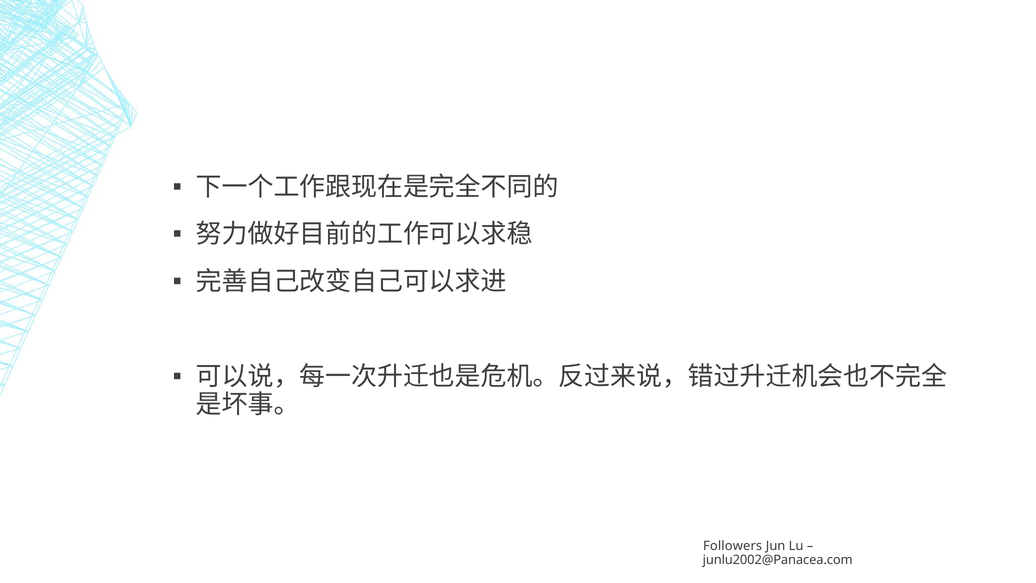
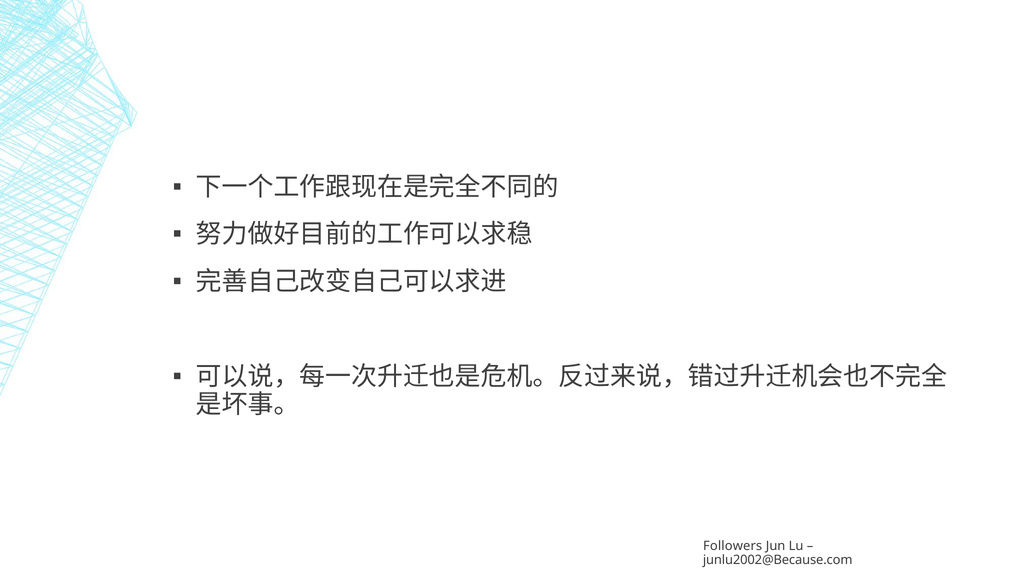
junlu2002@Panacea.com: junlu2002@Panacea.com -> junlu2002@Because.com
